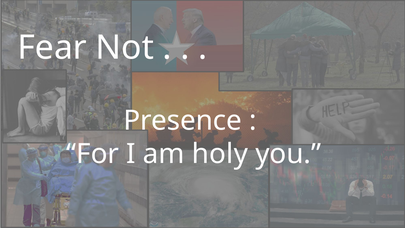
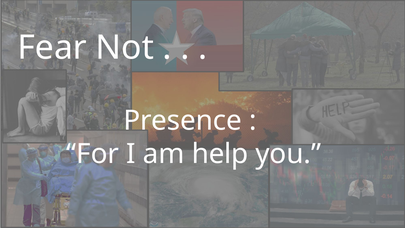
holy: holy -> help
